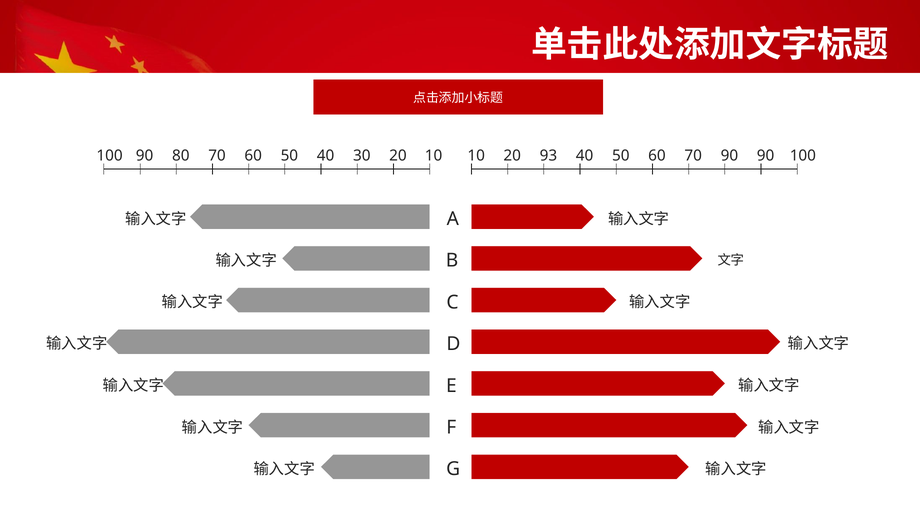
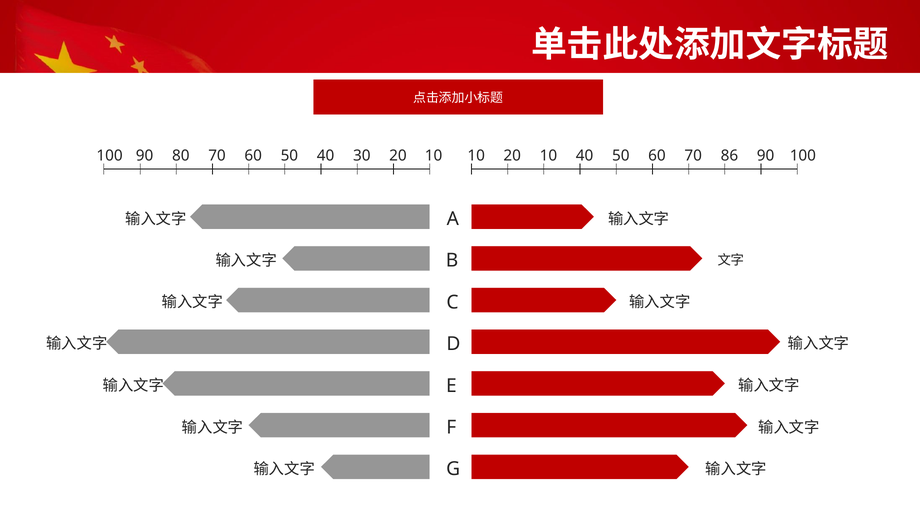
20 93: 93 -> 10
70 90: 90 -> 86
